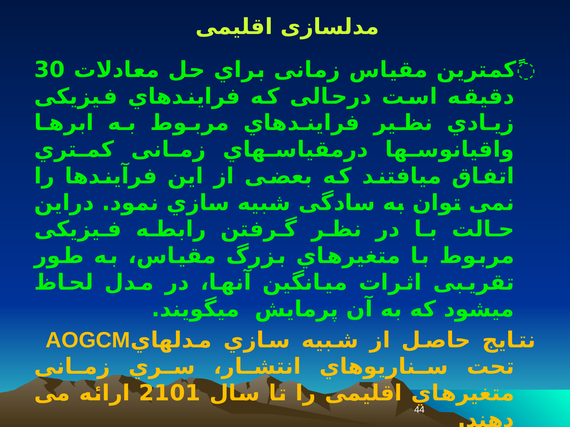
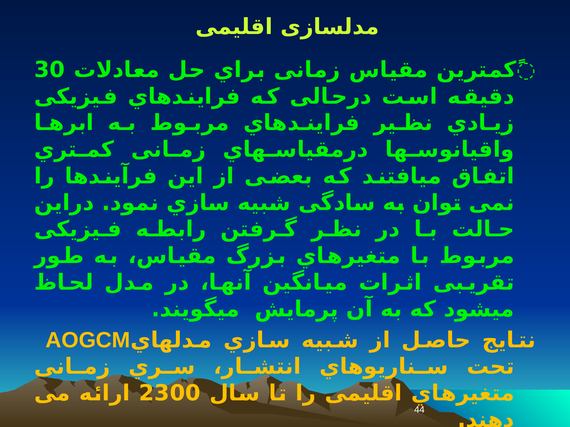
2101: 2101 -> 2300
